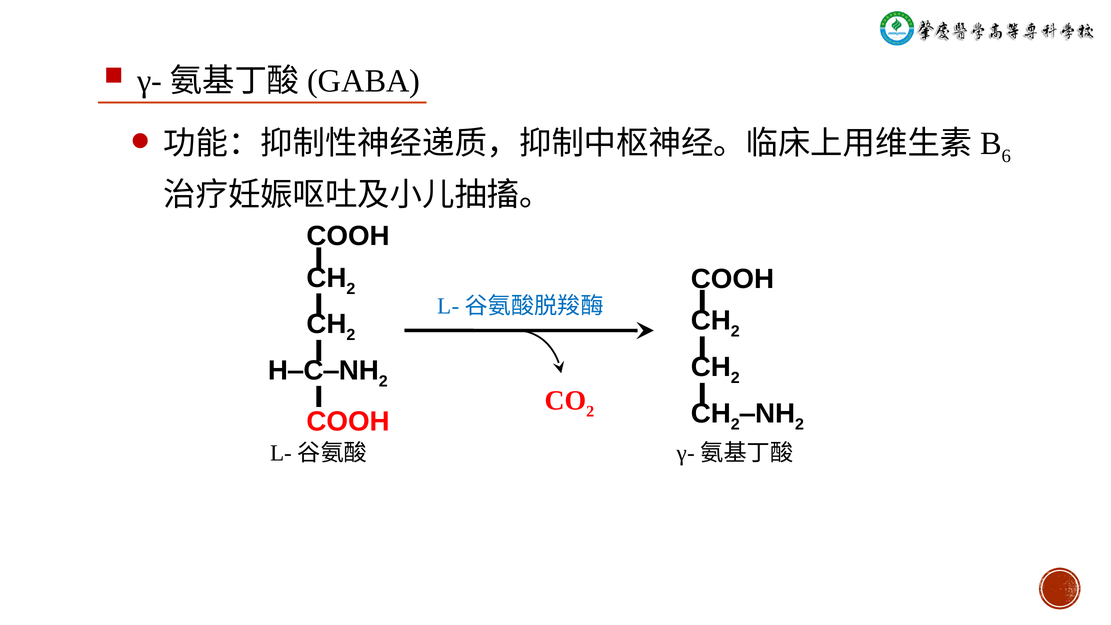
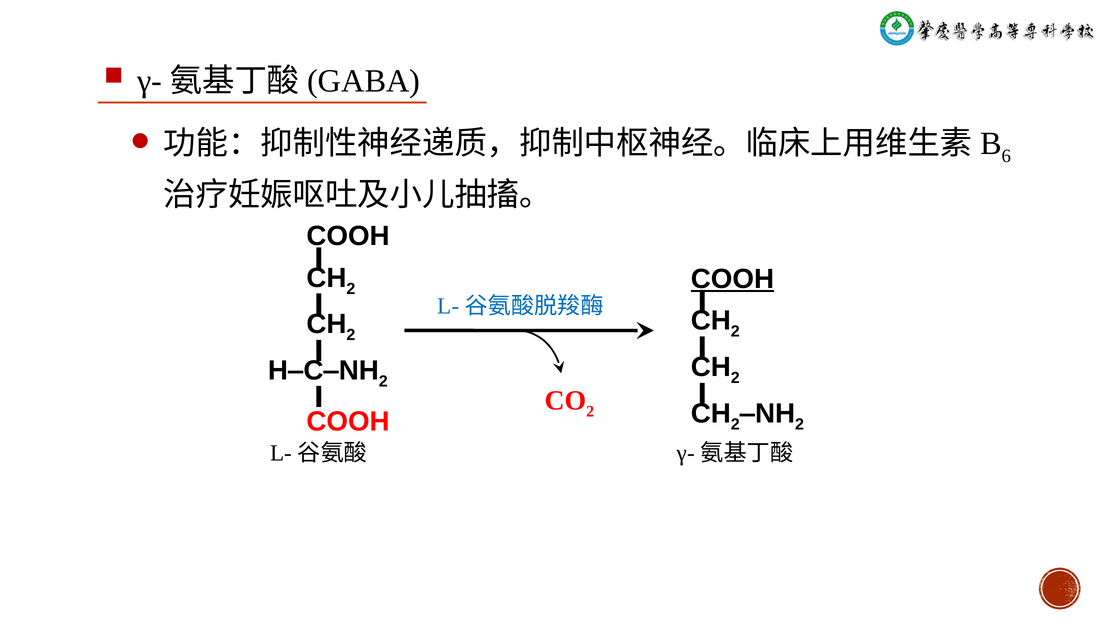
COOH at (732, 279) underline: none -> present
